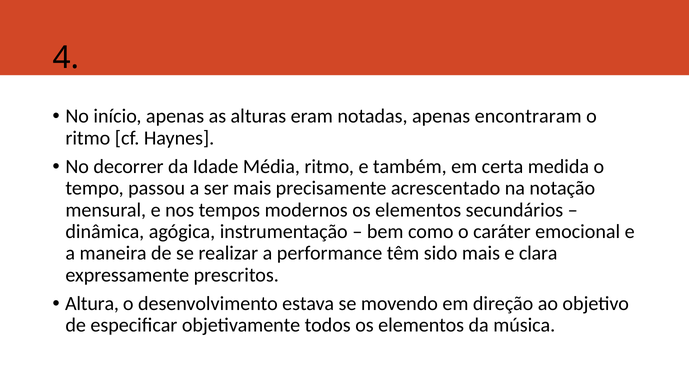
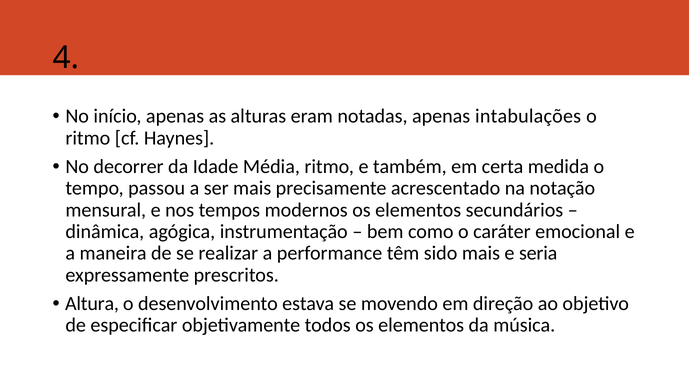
encontraram: encontraram -> intabulações
clara: clara -> seria
